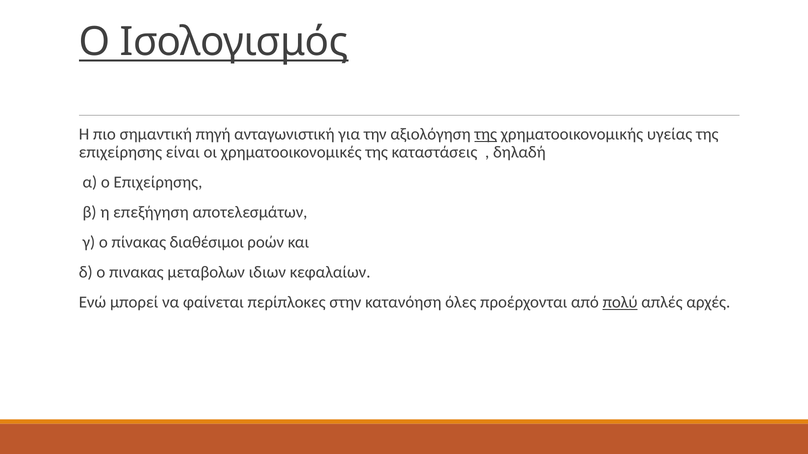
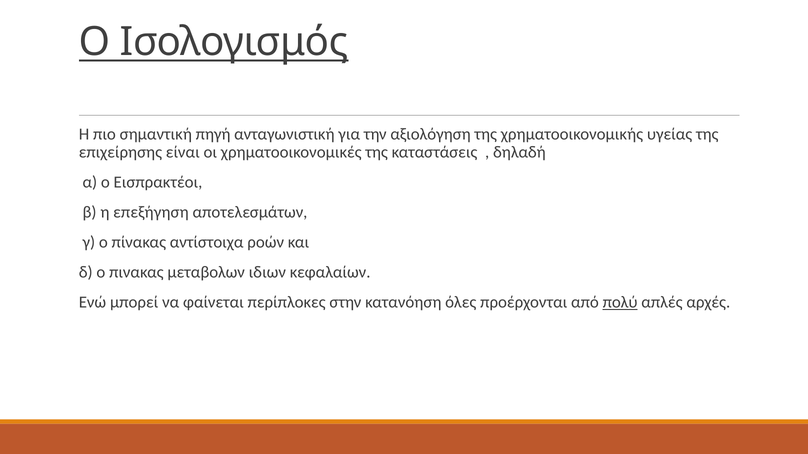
της at (486, 134) underline: present -> none
ο Επιχείρησης: Επιχείρησης -> Εισπρακτέοι
διαθέσιμοι: διαθέσιμοι -> αντίστοιχα
